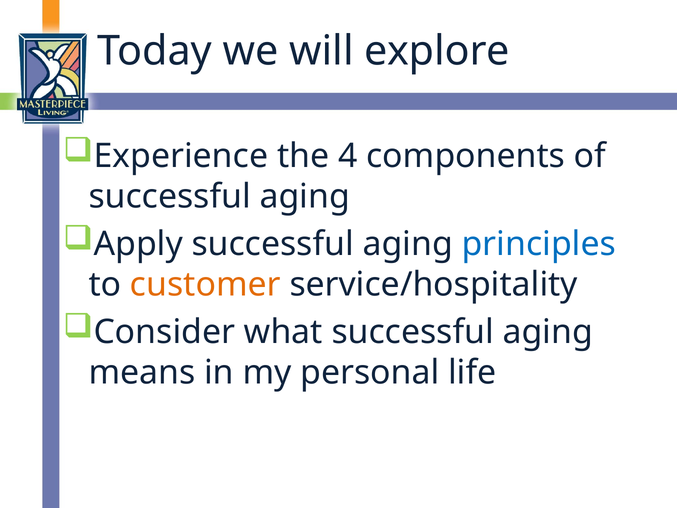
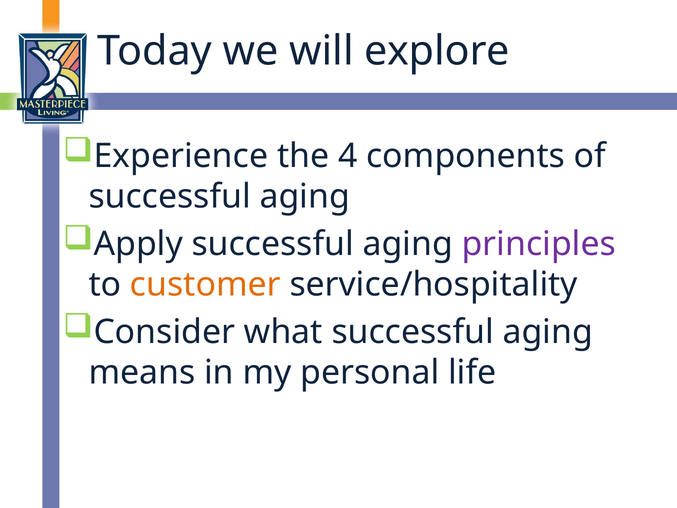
principles colour: blue -> purple
